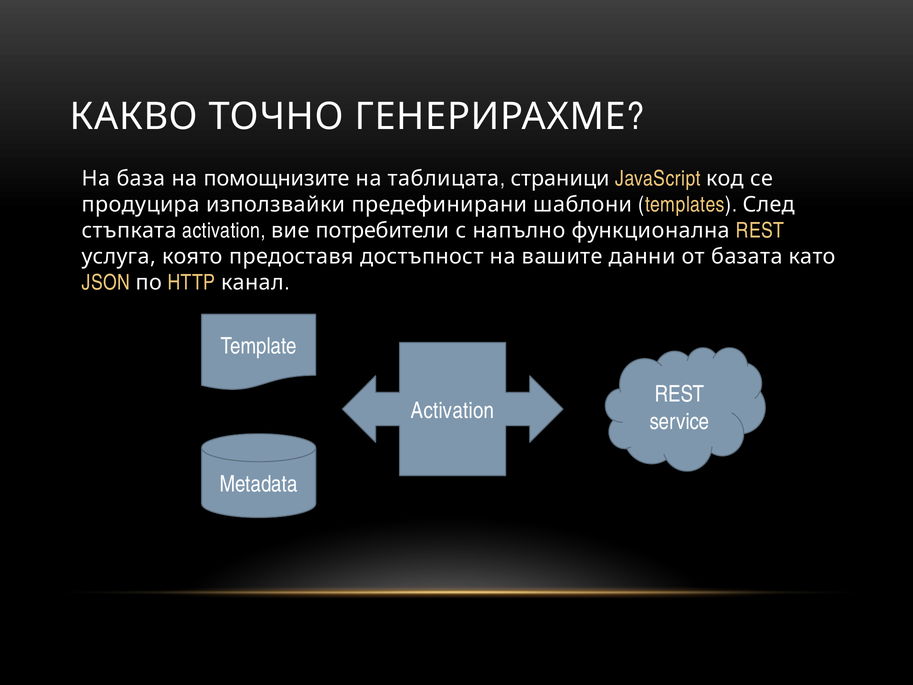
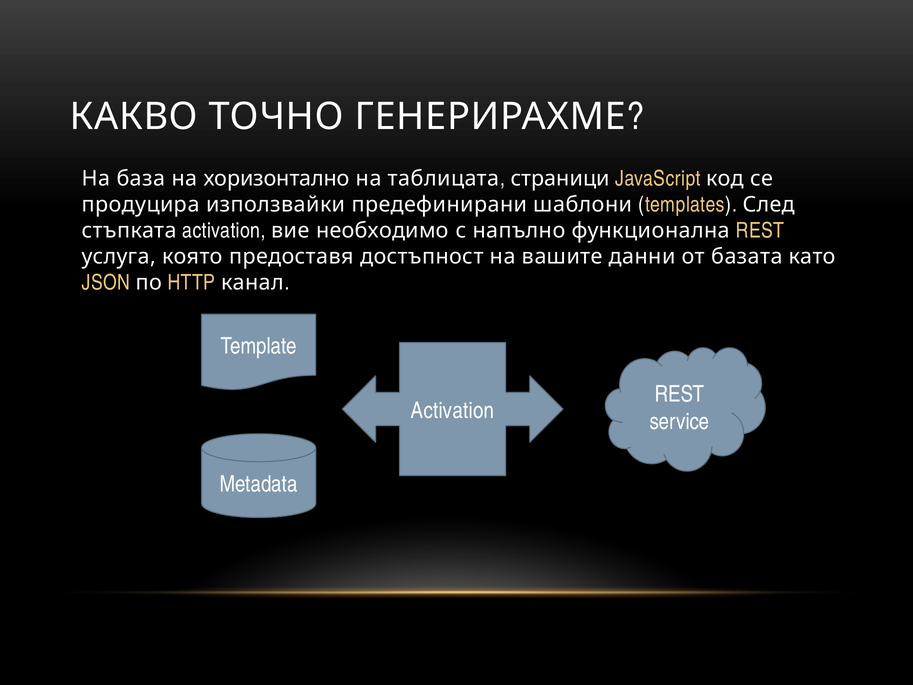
помощнизите: помощнизите -> хоризонтално
потребители: потребители -> необходимо
